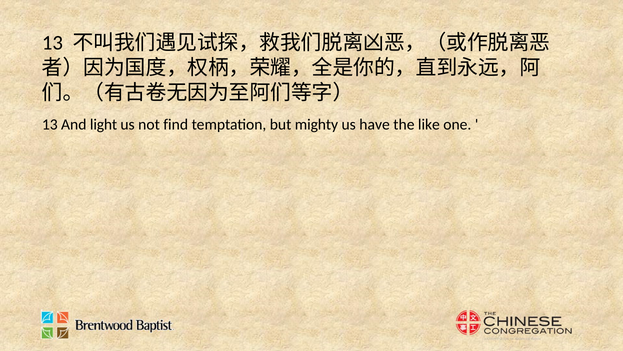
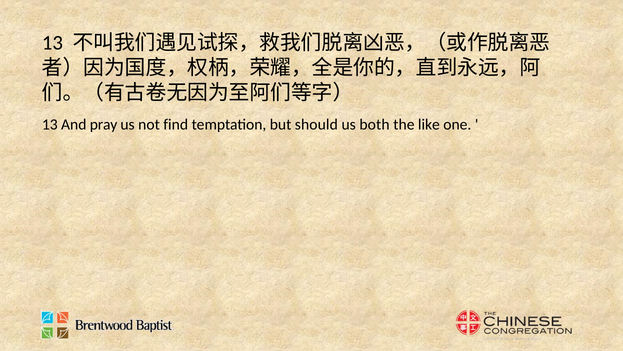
light: light -> pray
mighty: mighty -> should
have: have -> both
